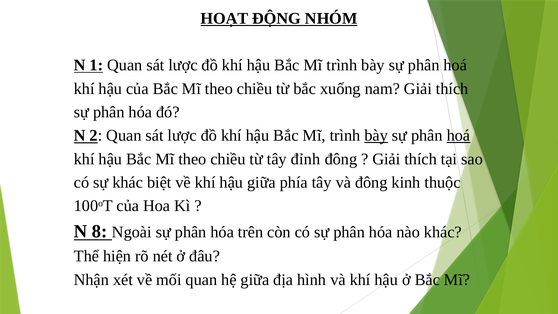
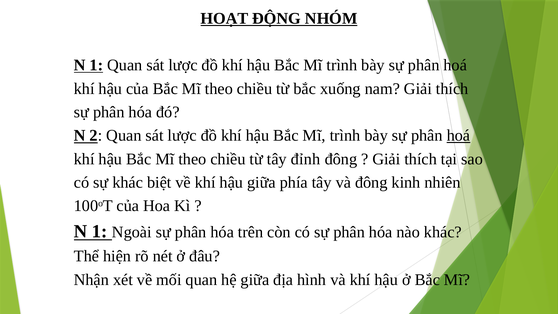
bày at (376, 136) underline: present -> none
thuộc: thuộc -> nhiên
8 at (100, 231): 8 -> 1
